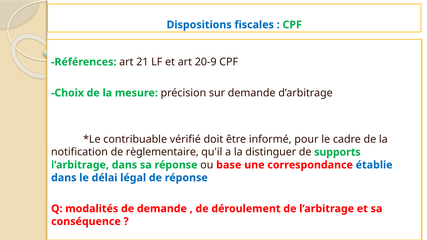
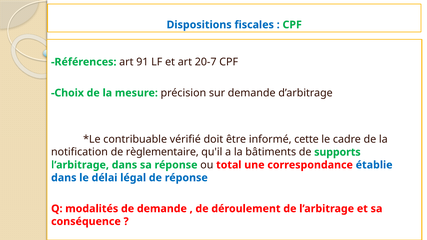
21: 21 -> 91
20-9: 20-9 -> 20-7
pour: pour -> cette
distinguer: distinguer -> bâtiments
base: base -> total
